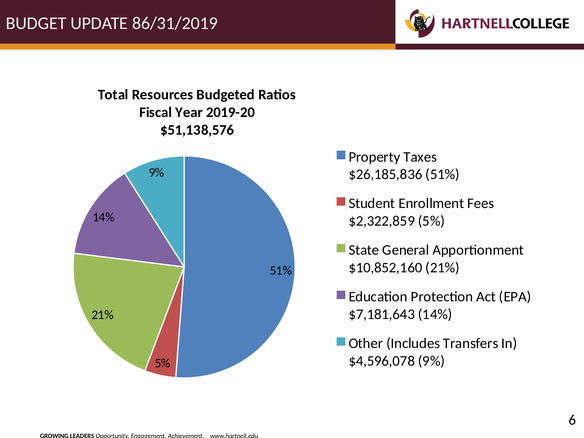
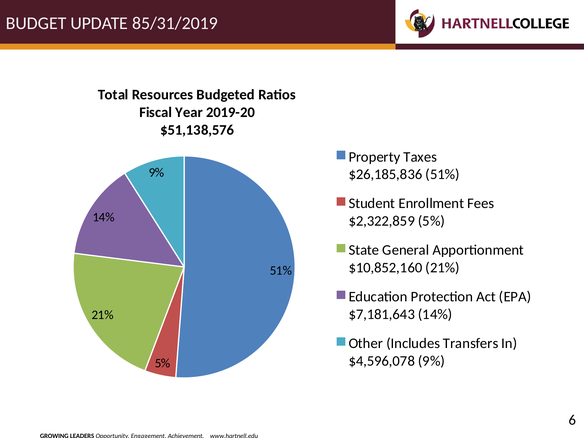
86/31/2019: 86/31/2019 -> 85/31/2019
